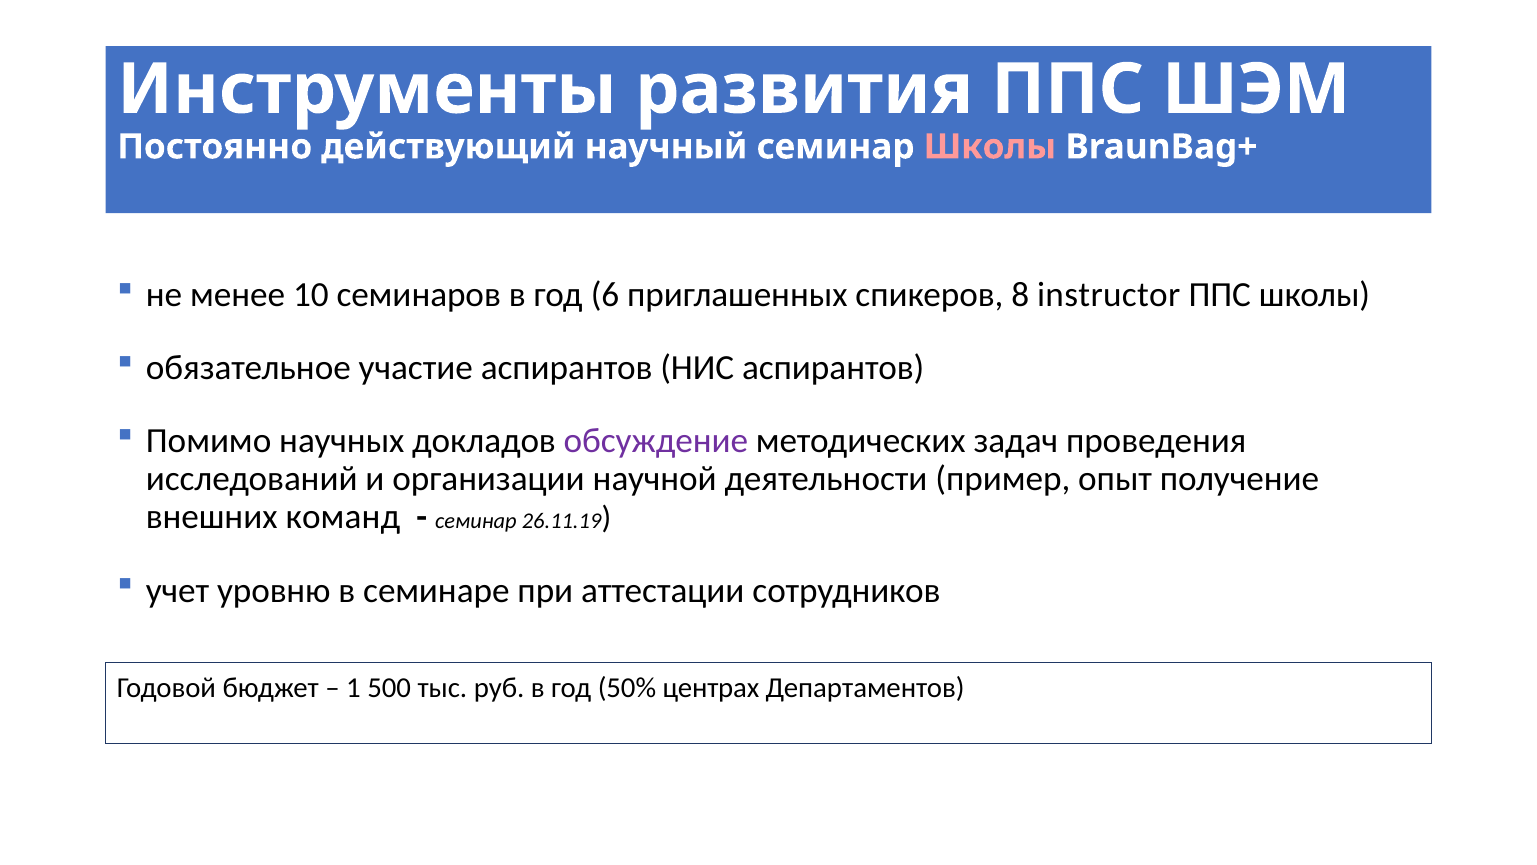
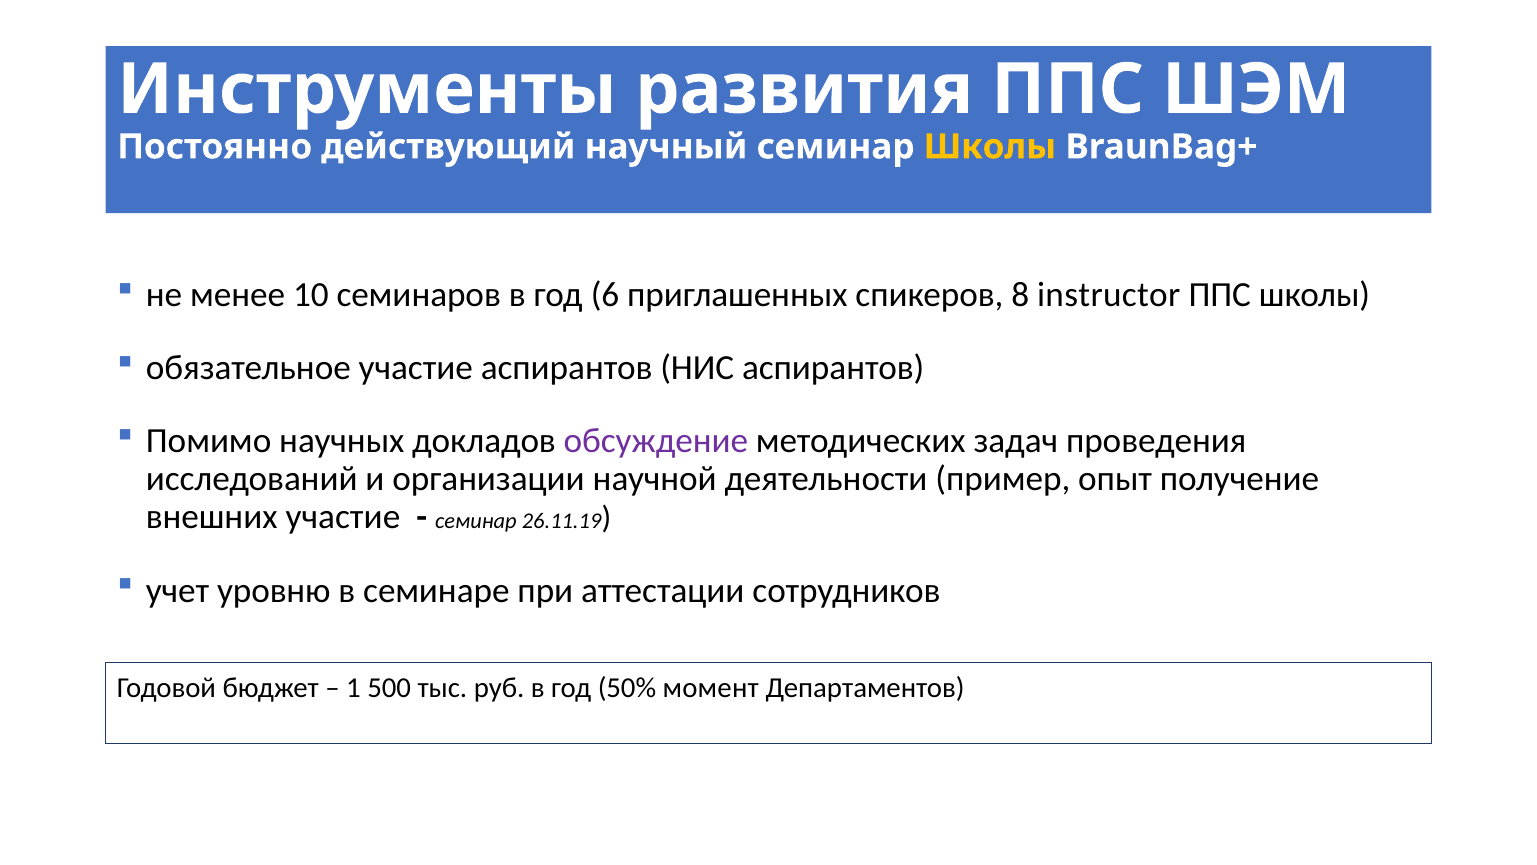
Школы at (990, 147) colour: pink -> yellow
внешних команд: команд -> участие
центрах: центрах -> момент
